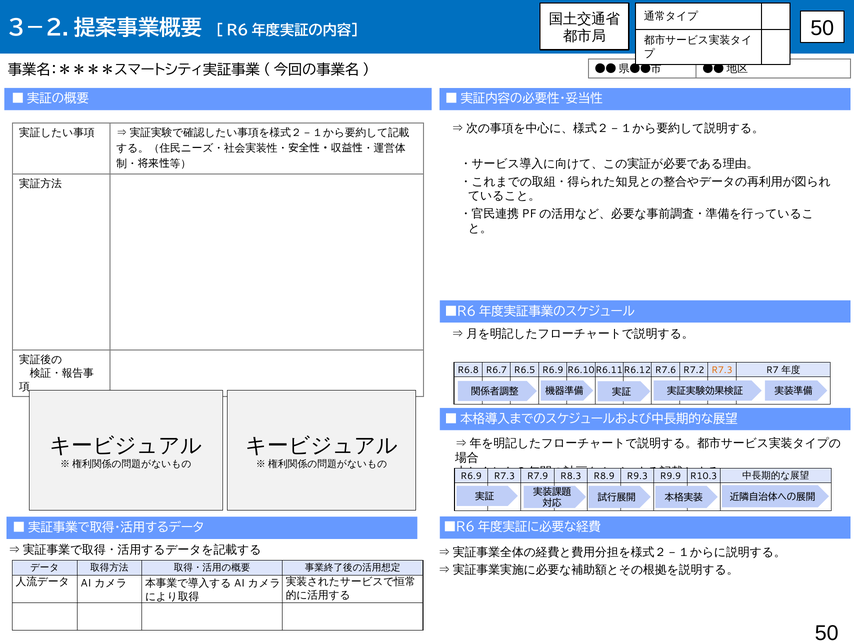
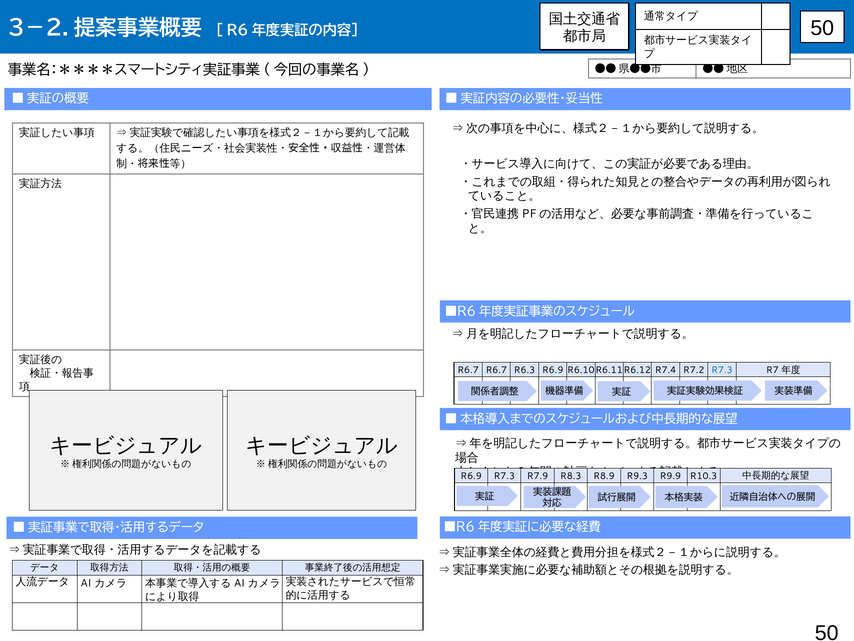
R6.8 at (468, 370): R6.8 -> R6.7
R6.5: R6.5 -> R6.3
R7.6: R7.6 -> R7.4
R7.3 at (722, 370) colour: orange -> blue
